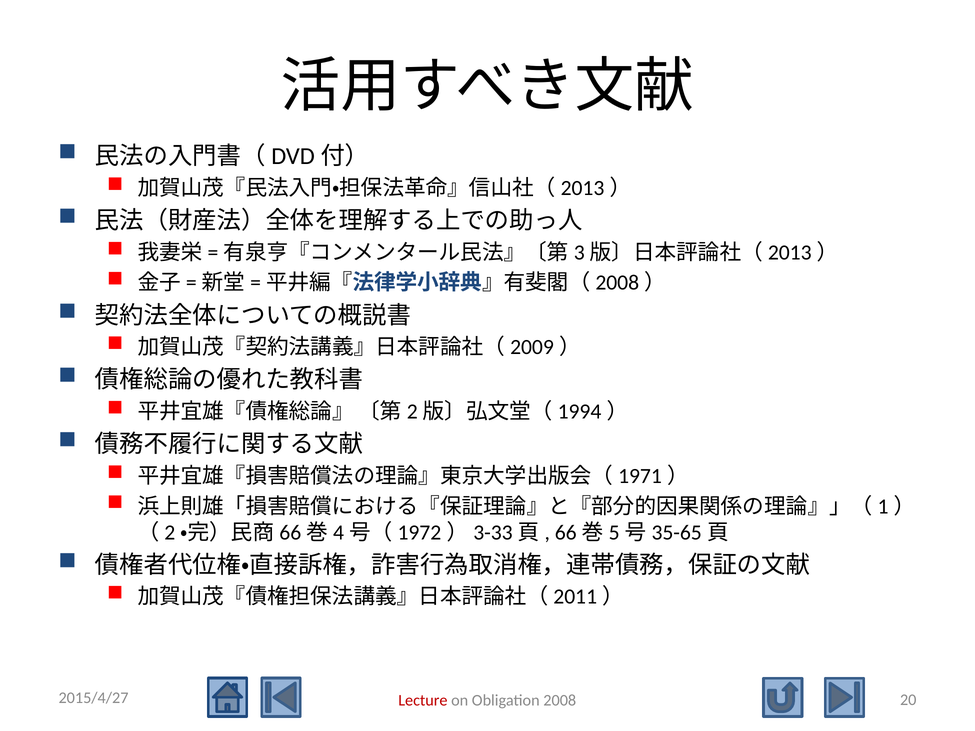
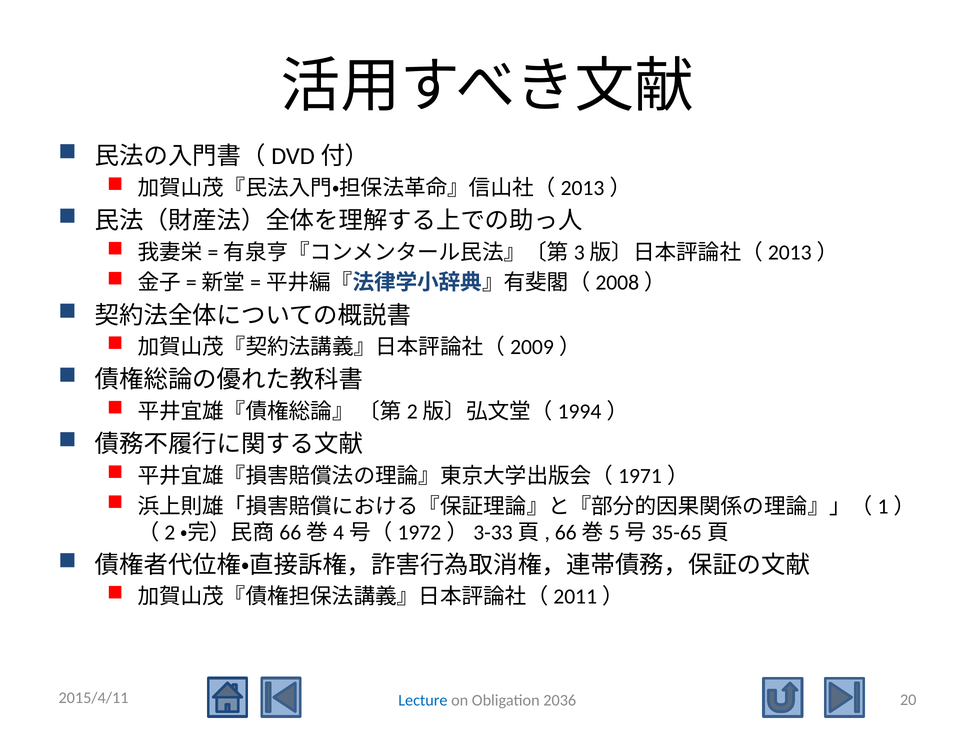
2015/4/27: 2015/4/27 -> 2015/4/11
Lecture colour: red -> blue
2008: 2008 -> 2036
